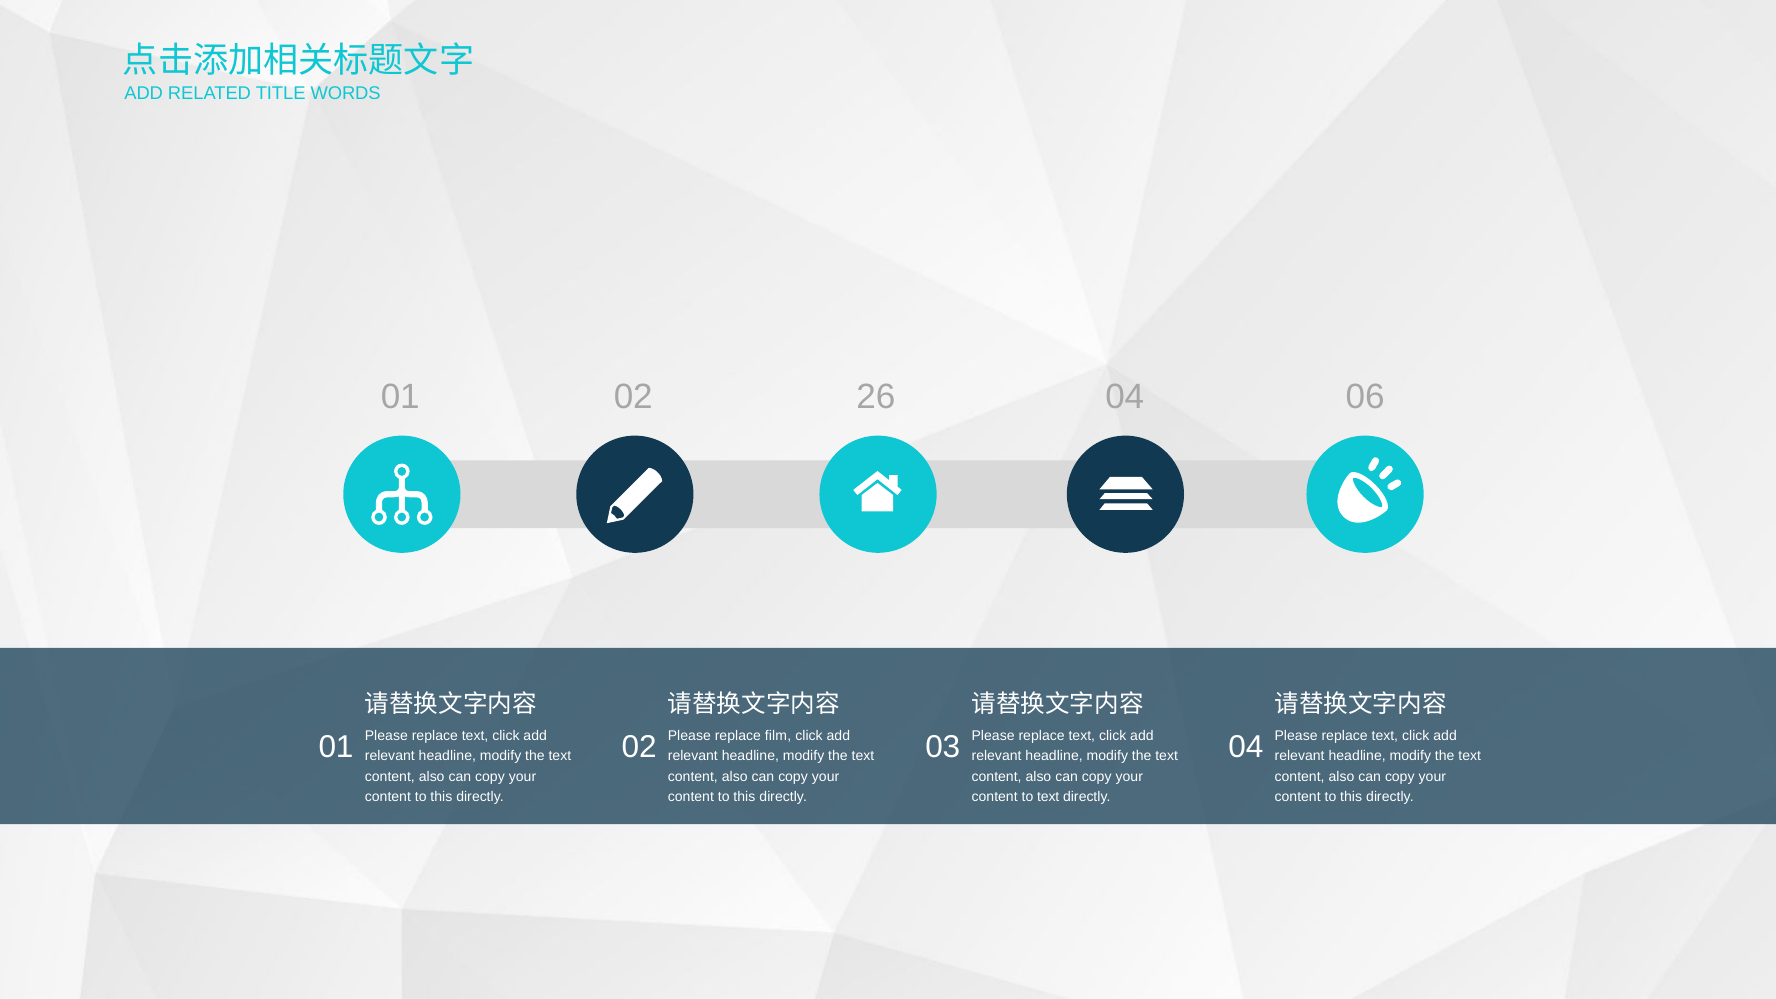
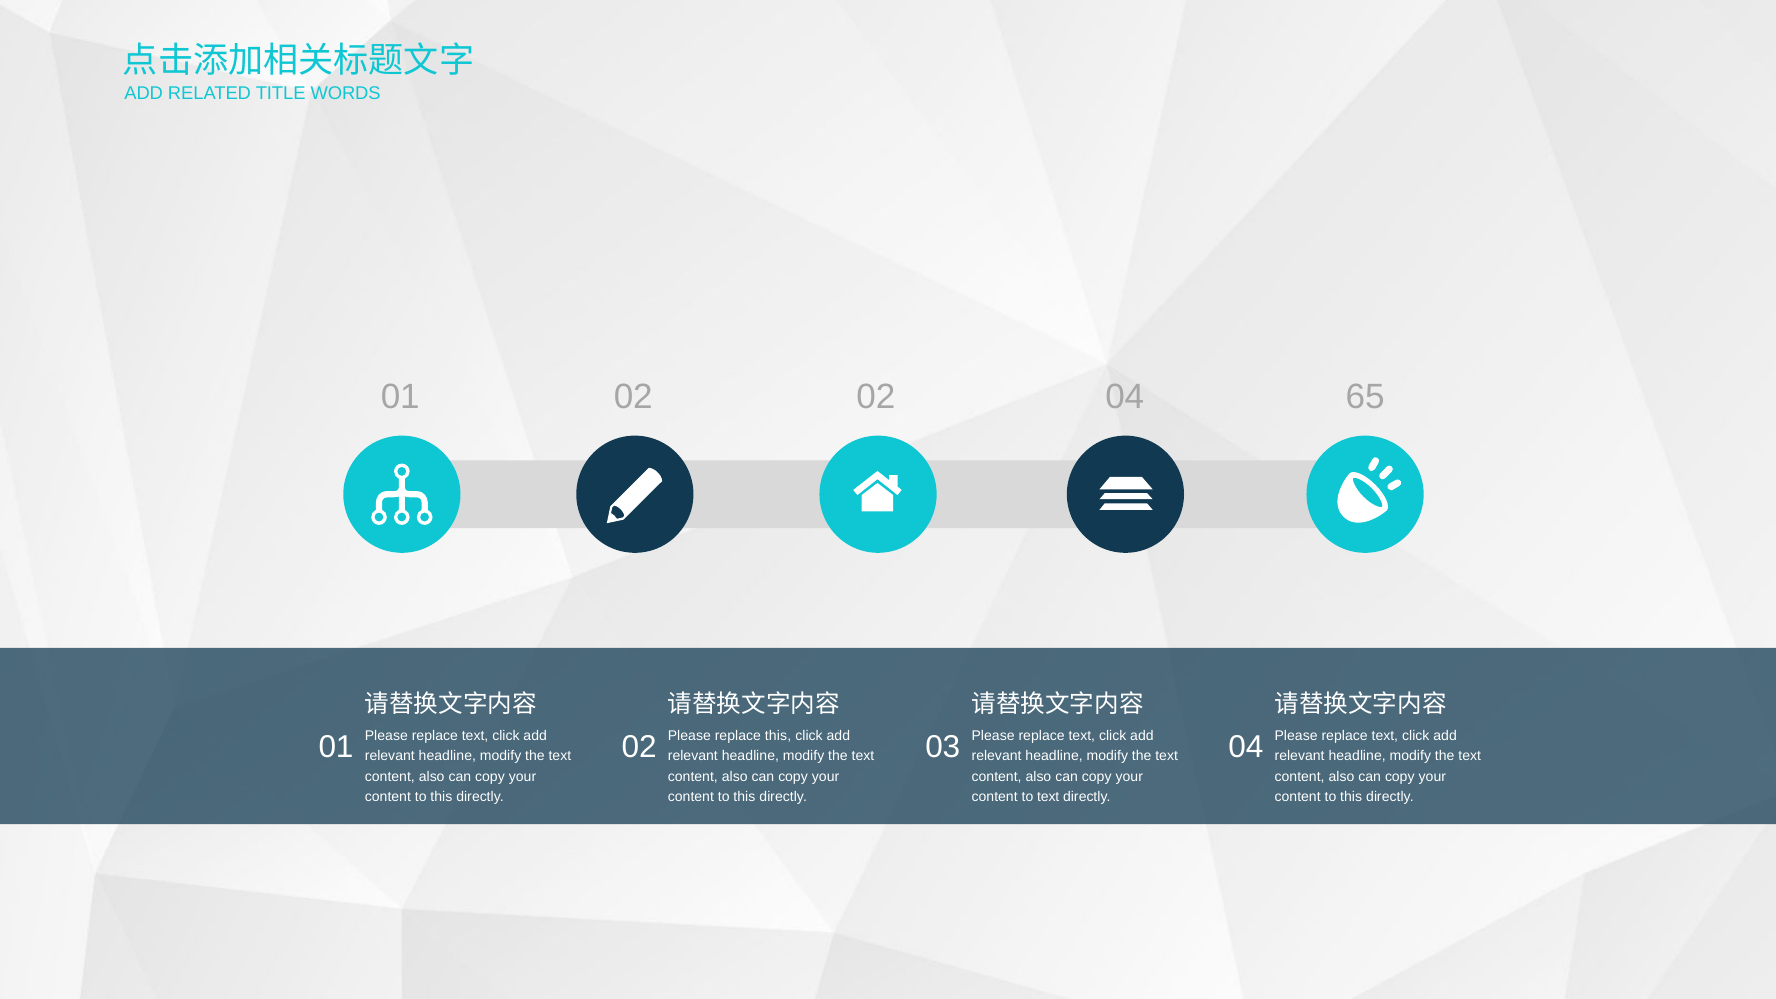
02 26: 26 -> 02
06: 06 -> 65
replace film: film -> this
